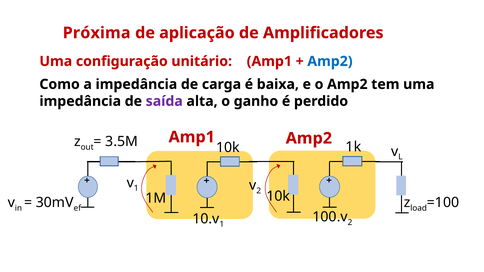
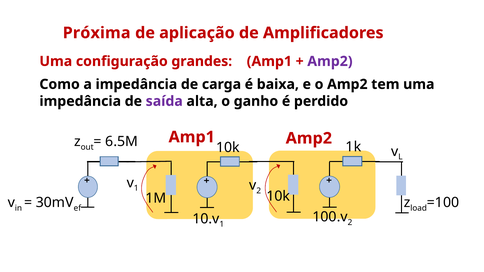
unitário: unitário -> grandes
Amp2 at (330, 61) colour: blue -> purple
3.5M: 3.5M -> 6.5M
